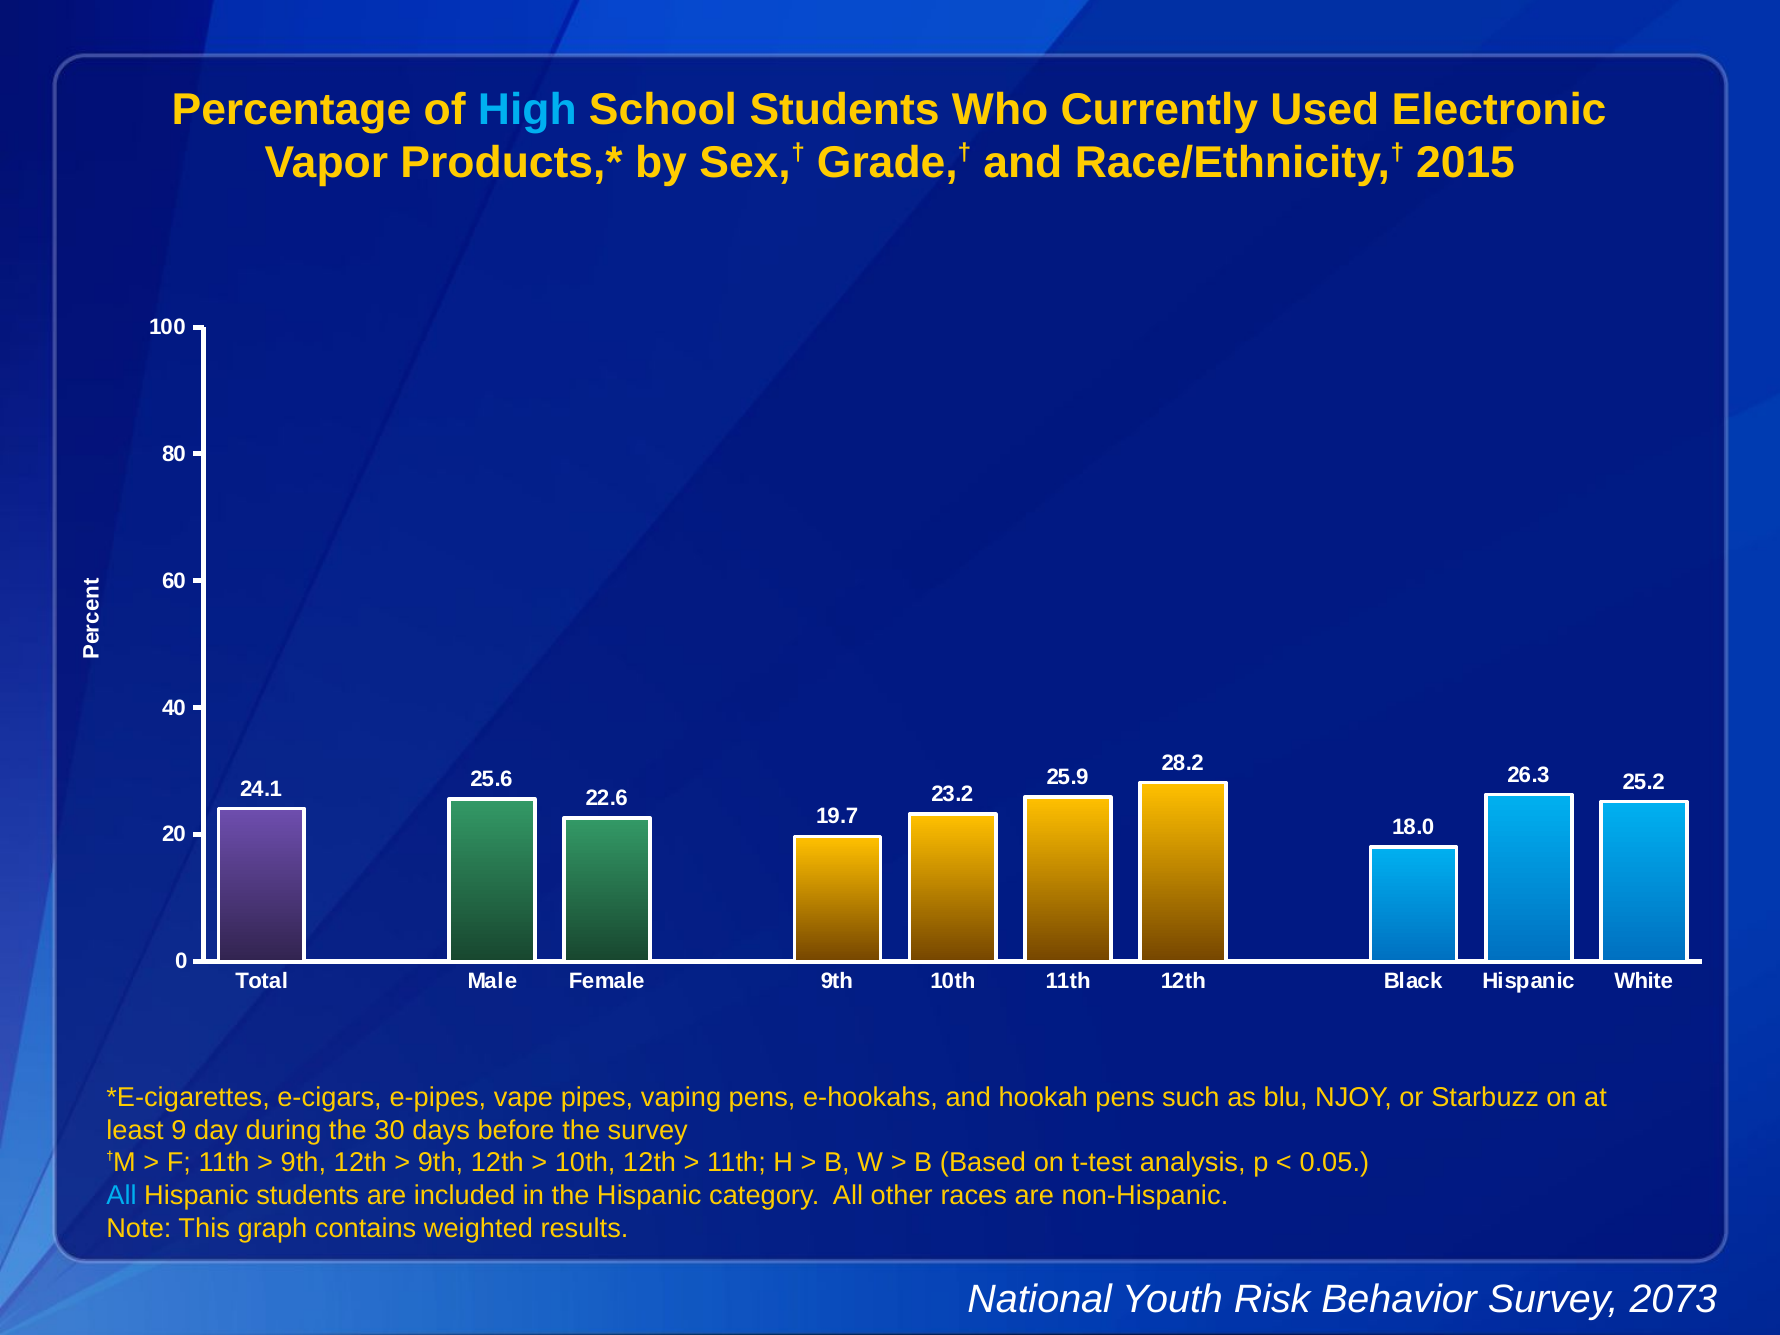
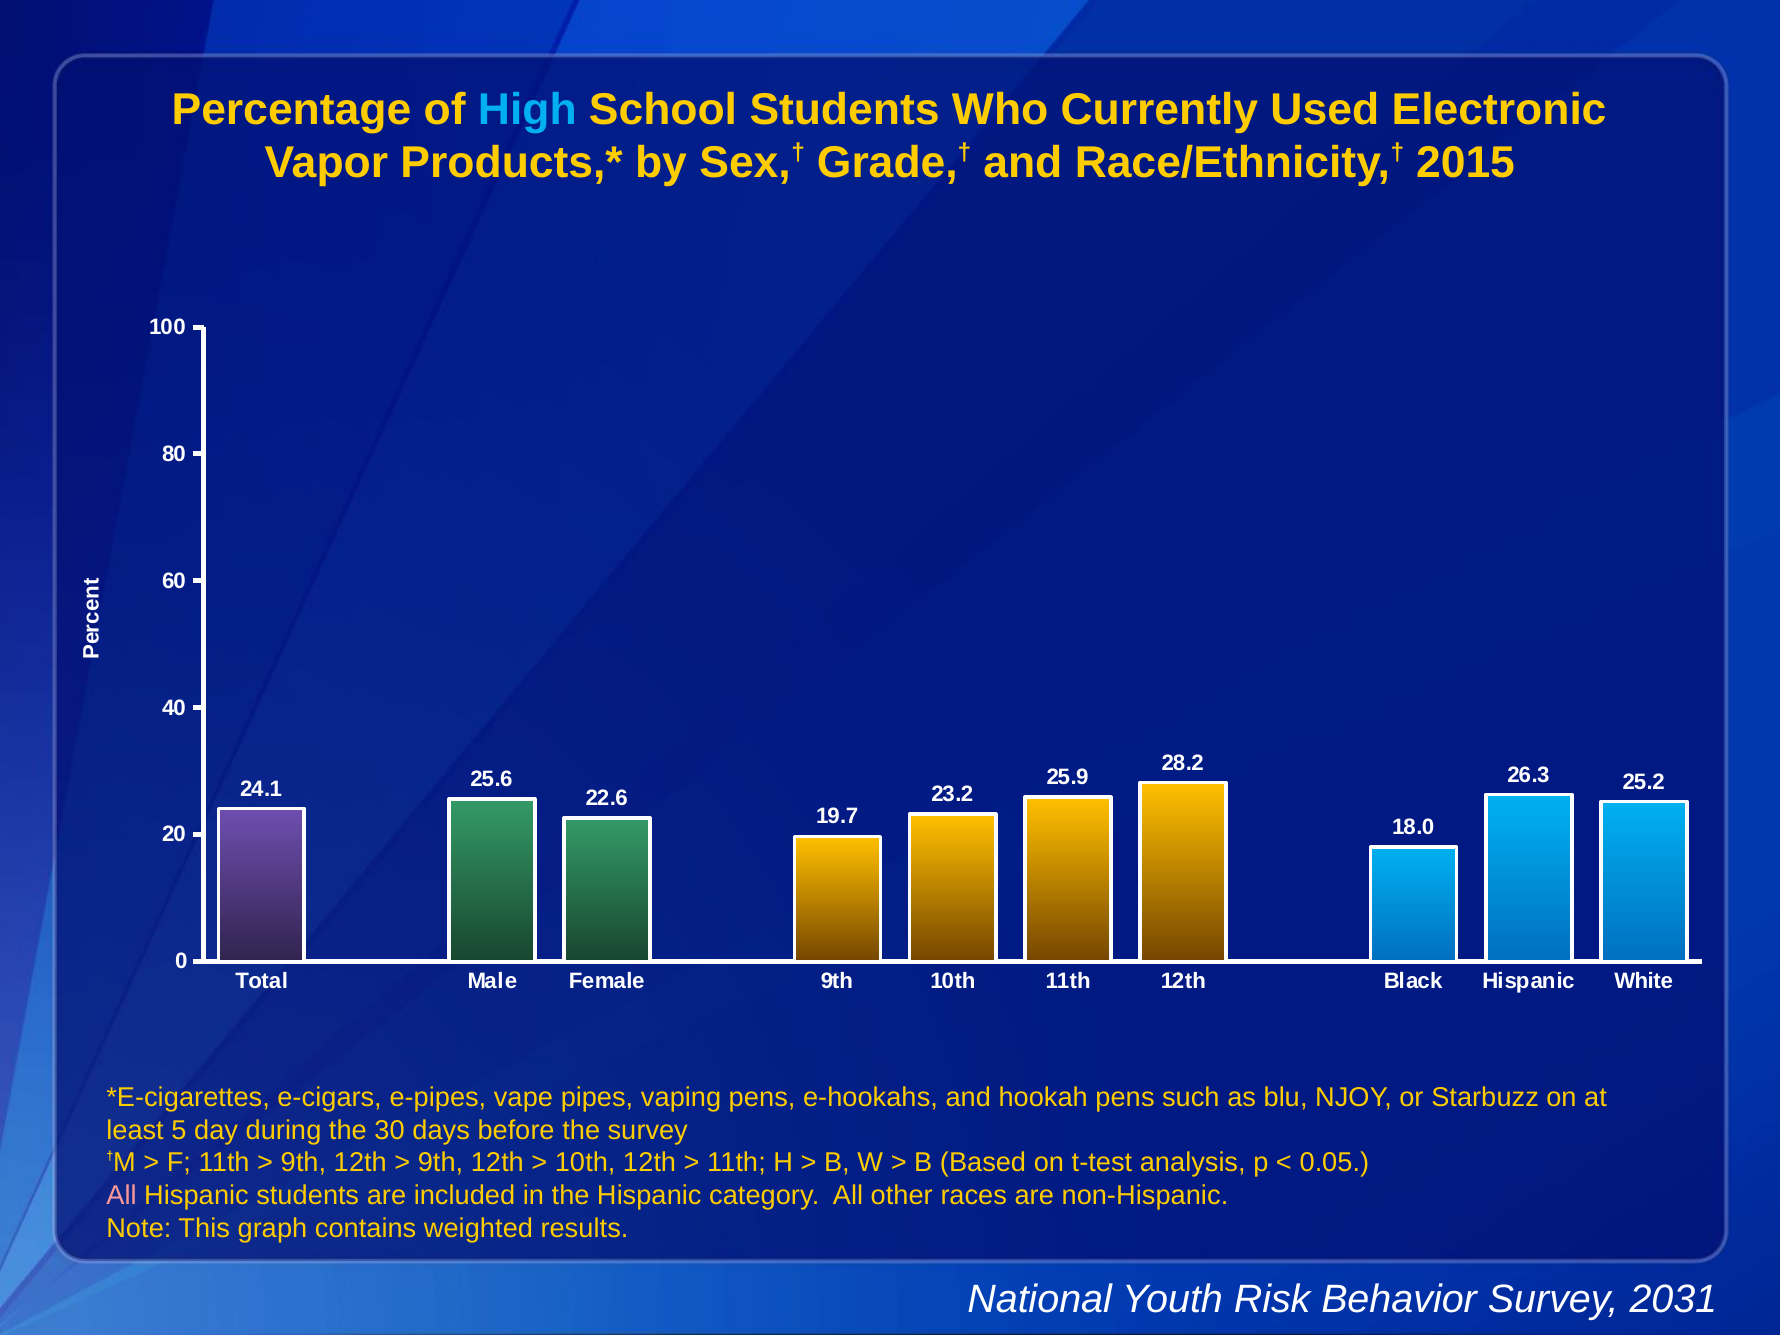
9: 9 -> 5
All at (122, 1196) colour: light blue -> pink
2073: 2073 -> 2031
